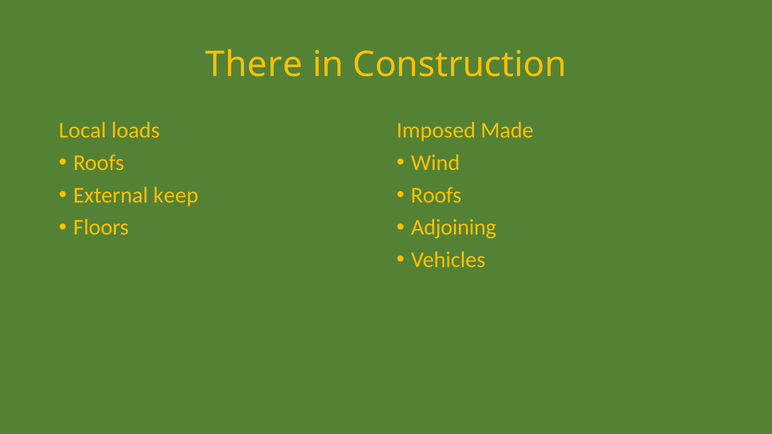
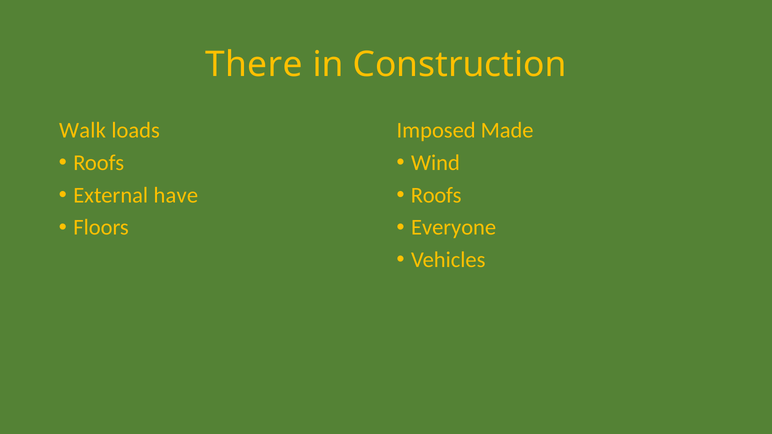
Local: Local -> Walk
keep: keep -> have
Adjoining: Adjoining -> Everyone
